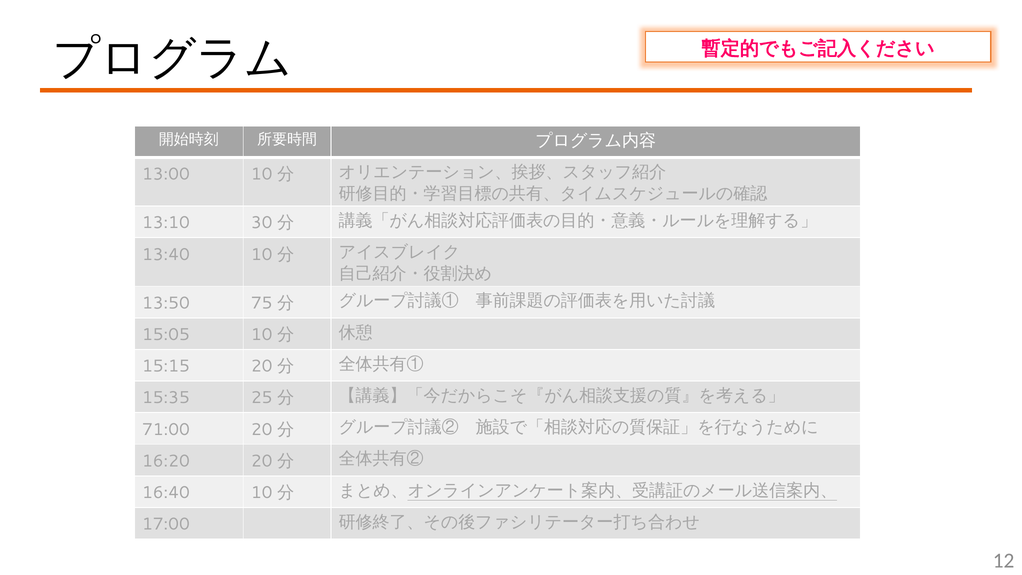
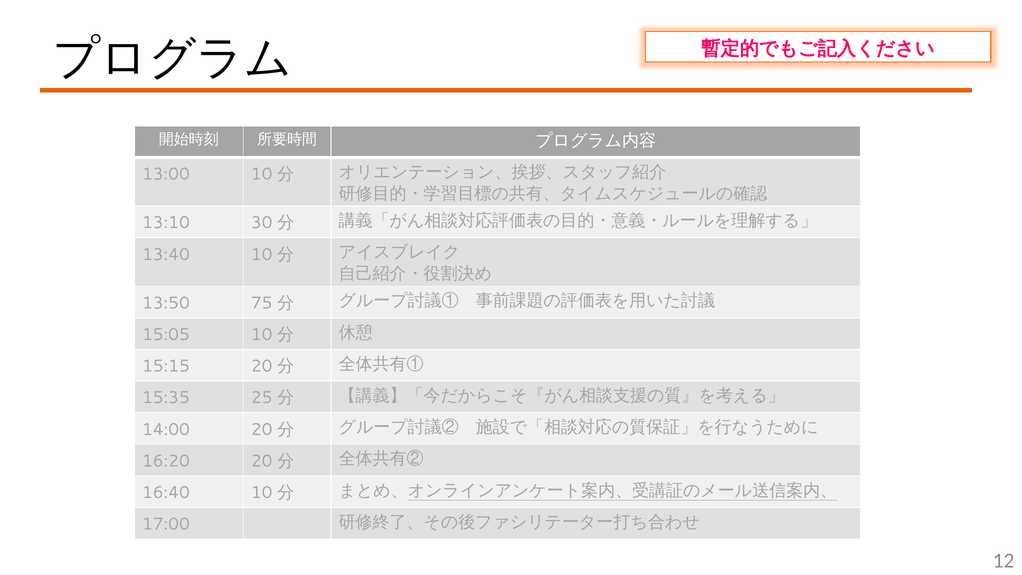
71:00: 71:00 -> 14:00
